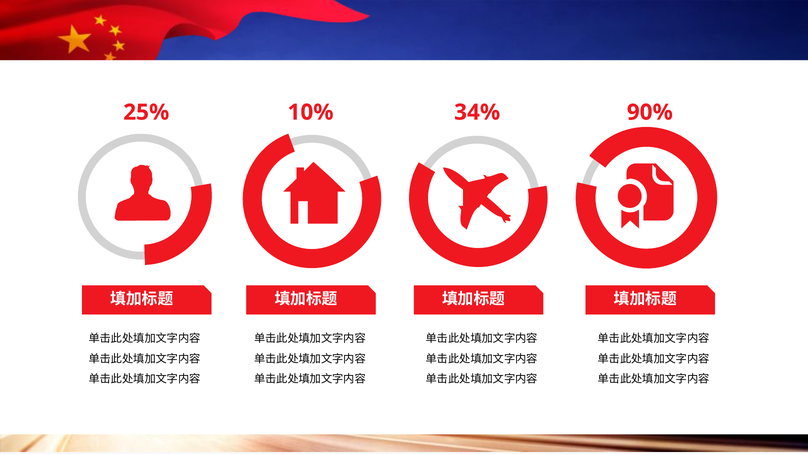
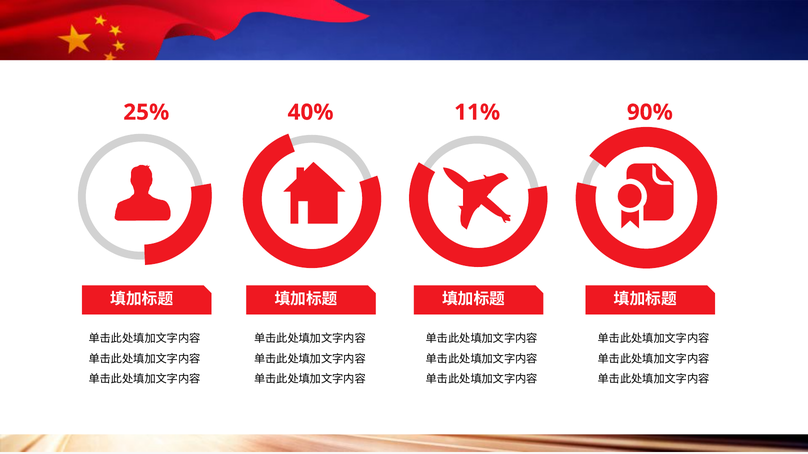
10%: 10% -> 40%
34%: 34% -> 11%
